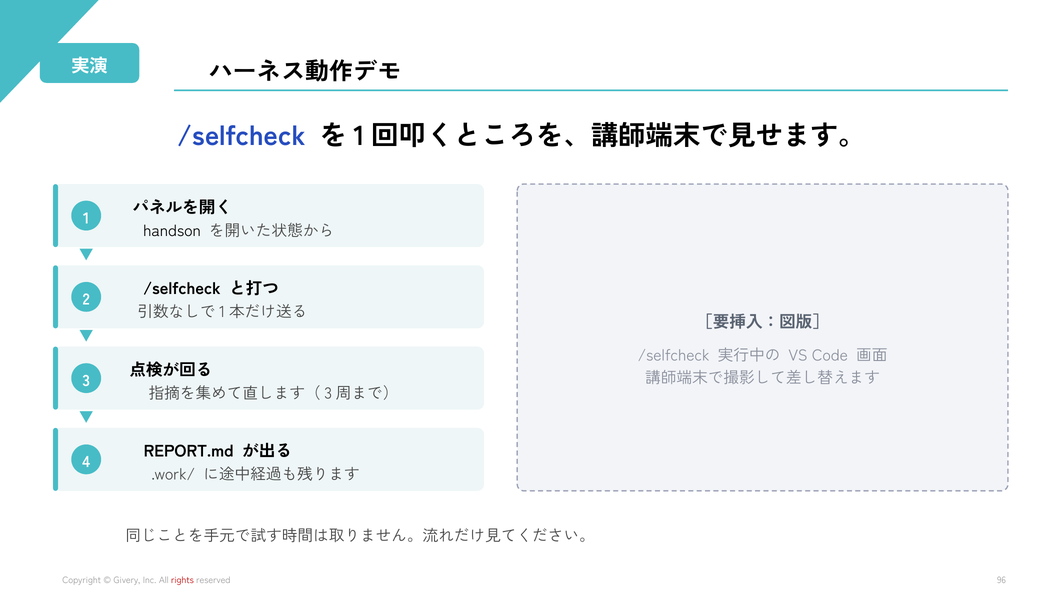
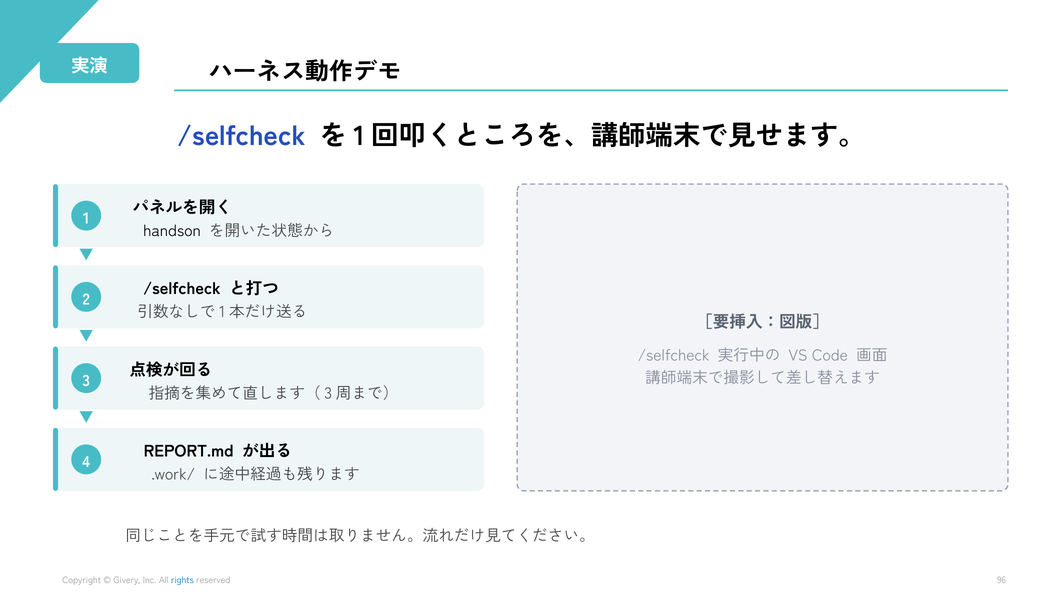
rights colour: red -> blue
